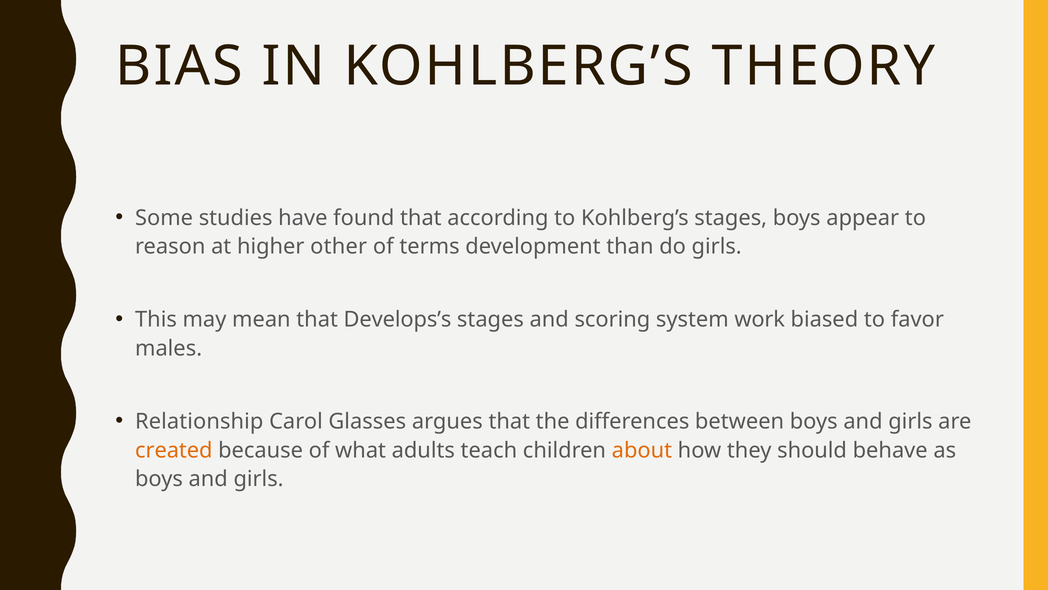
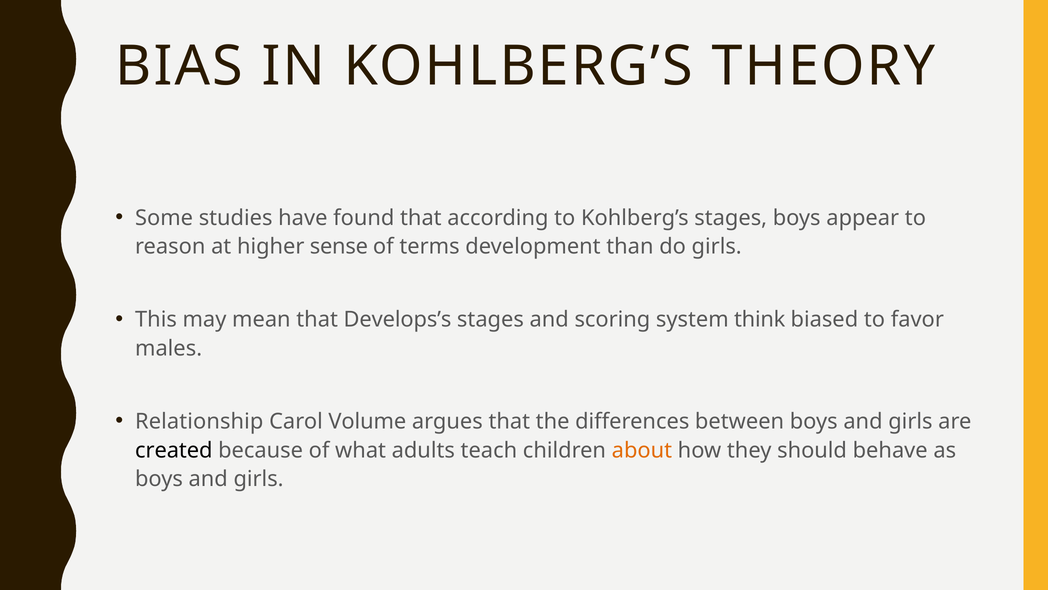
other: other -> sense
work: work -> think
Glasses: Glasses -> Volume
created colour: orange -> black
